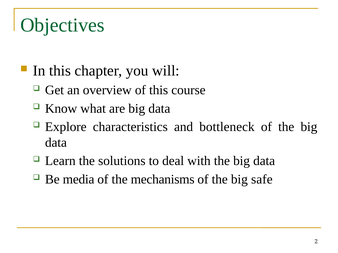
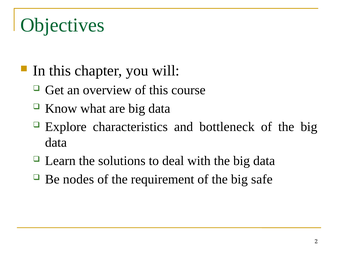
media: media -> nodes
mechanisms: mechanisms -> requirement
